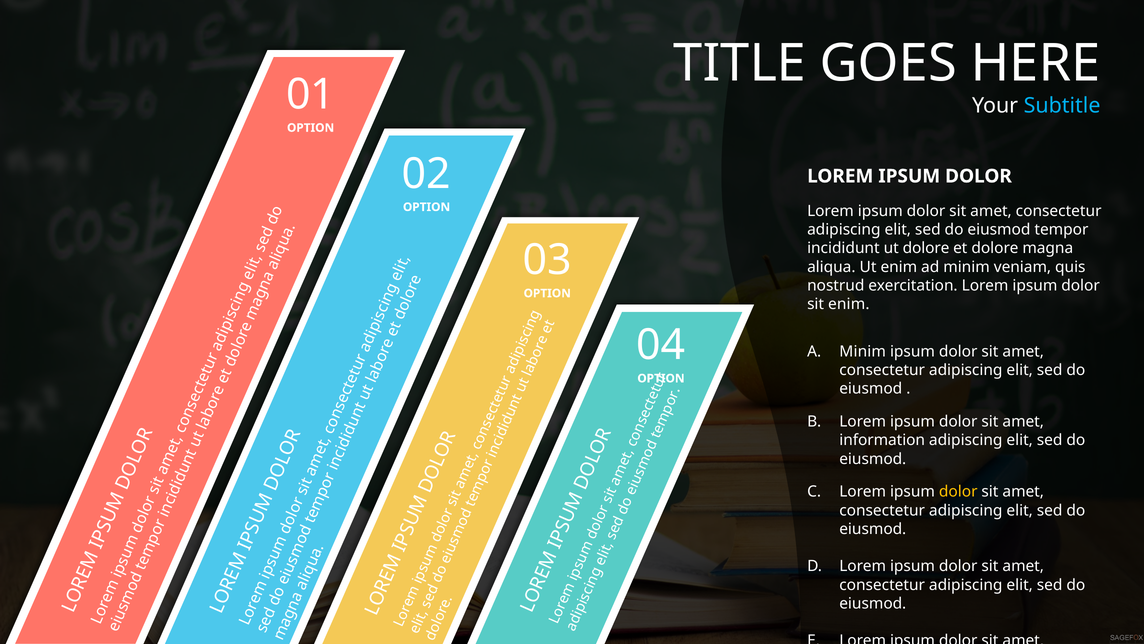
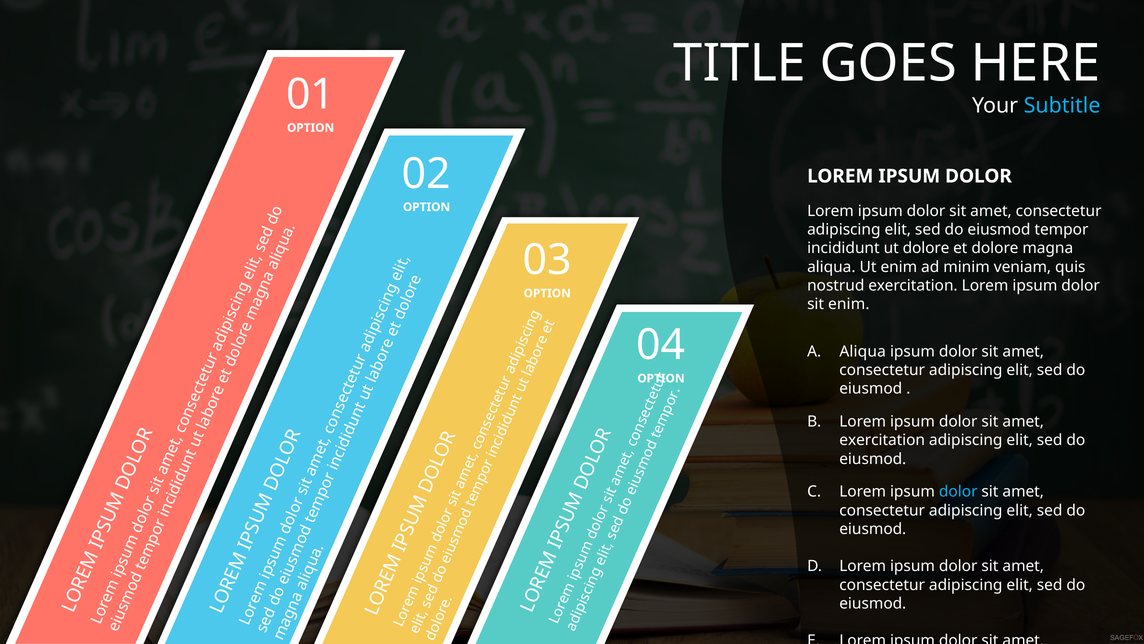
Minim at (863, 351): Minim -> Aliqua
information at (882, 440): information -> exercitation
dolor at (958, 491) colour: yellow -> light blue
